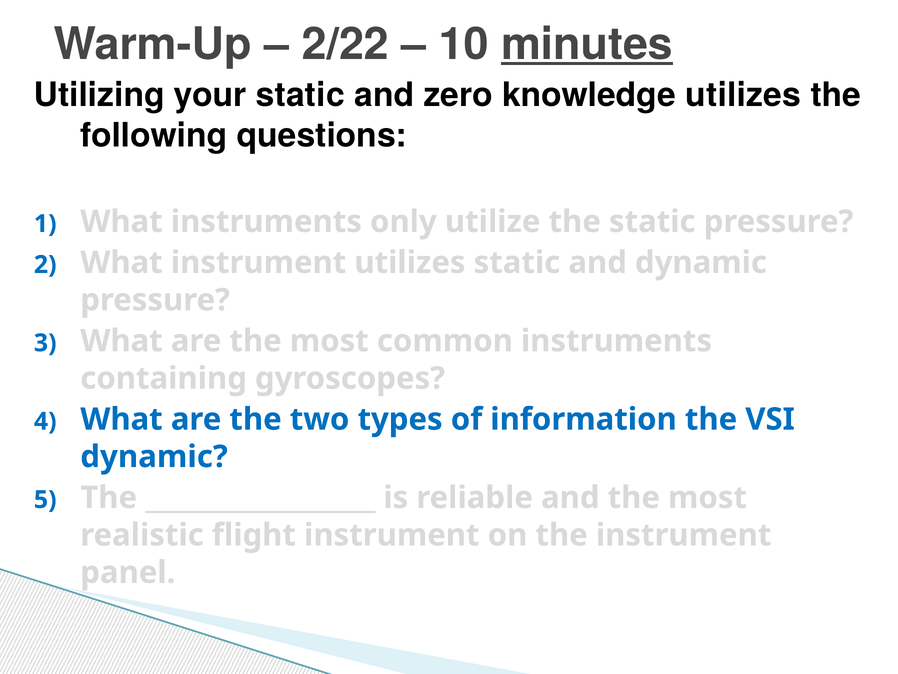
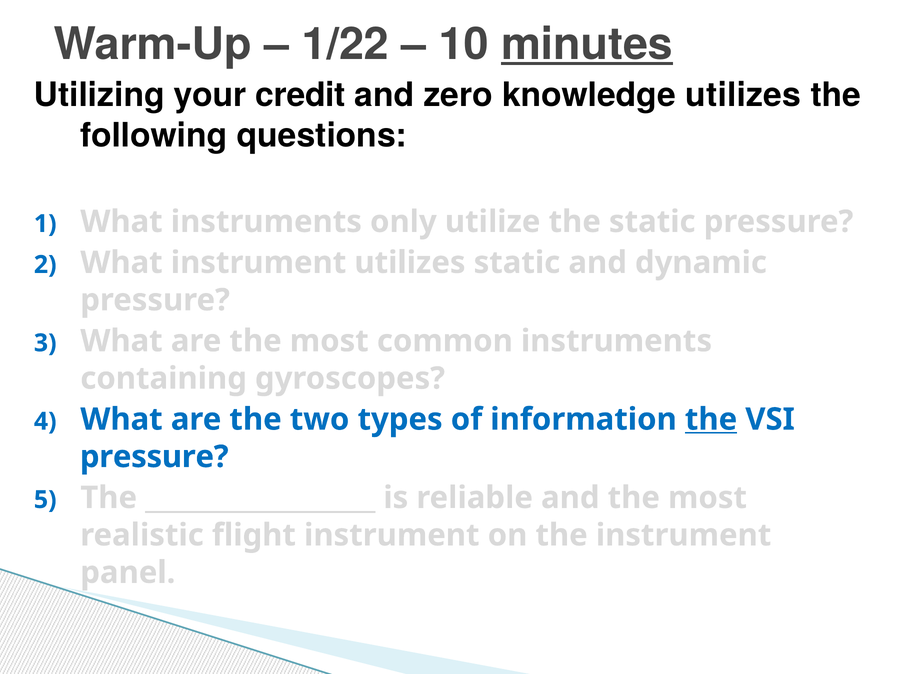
2/22: 2/22 -> 1/22
your static: static -> credit
the at (711, 419) underline: none -> present
dynamic at (154, 456): dynamic -> pressure
